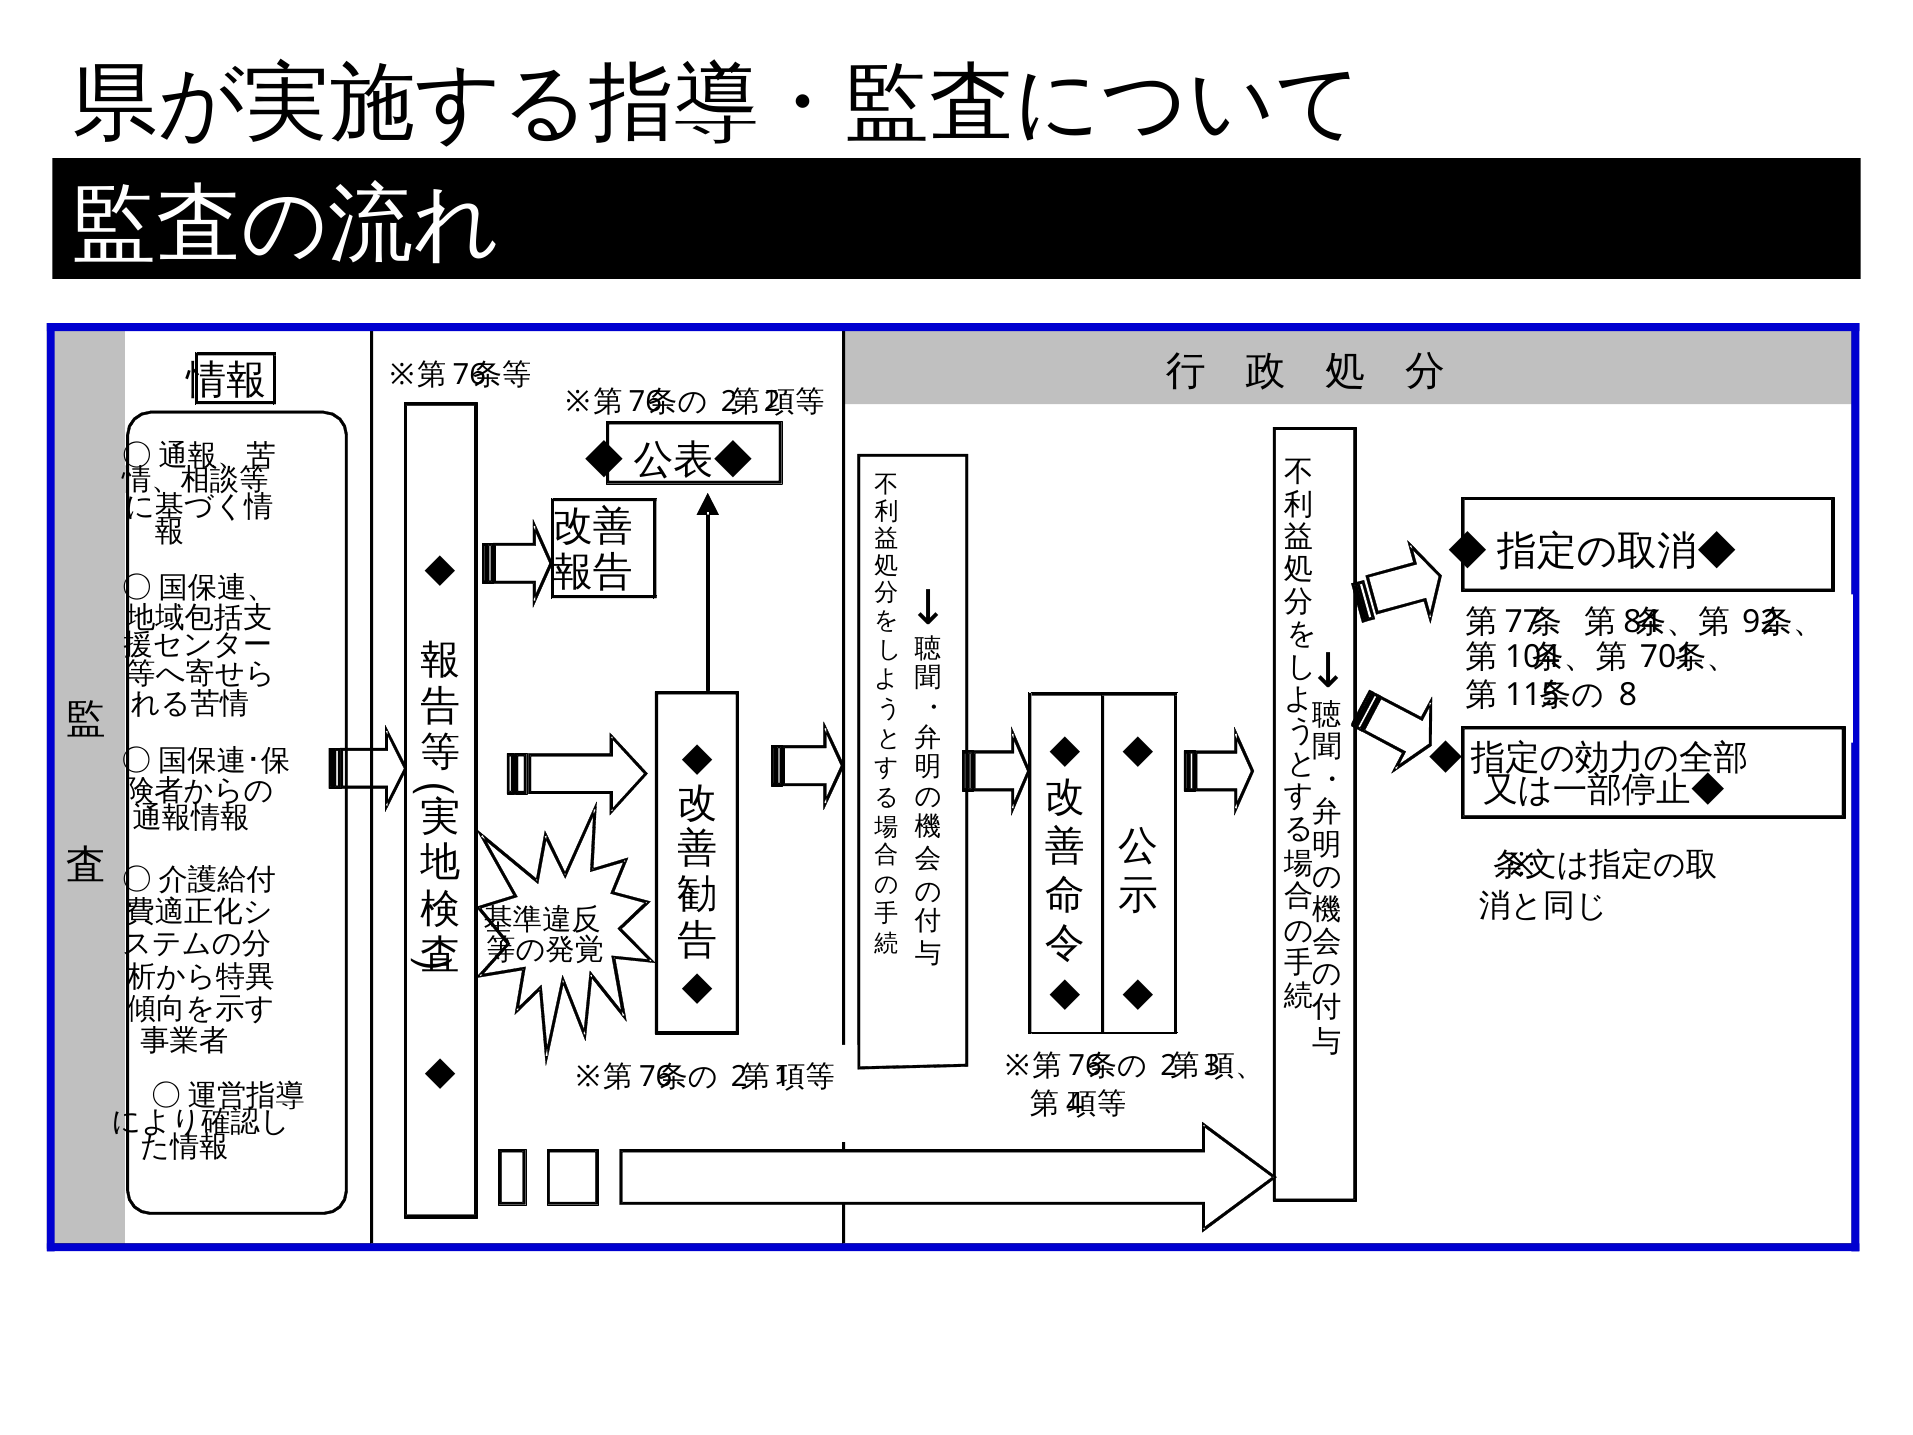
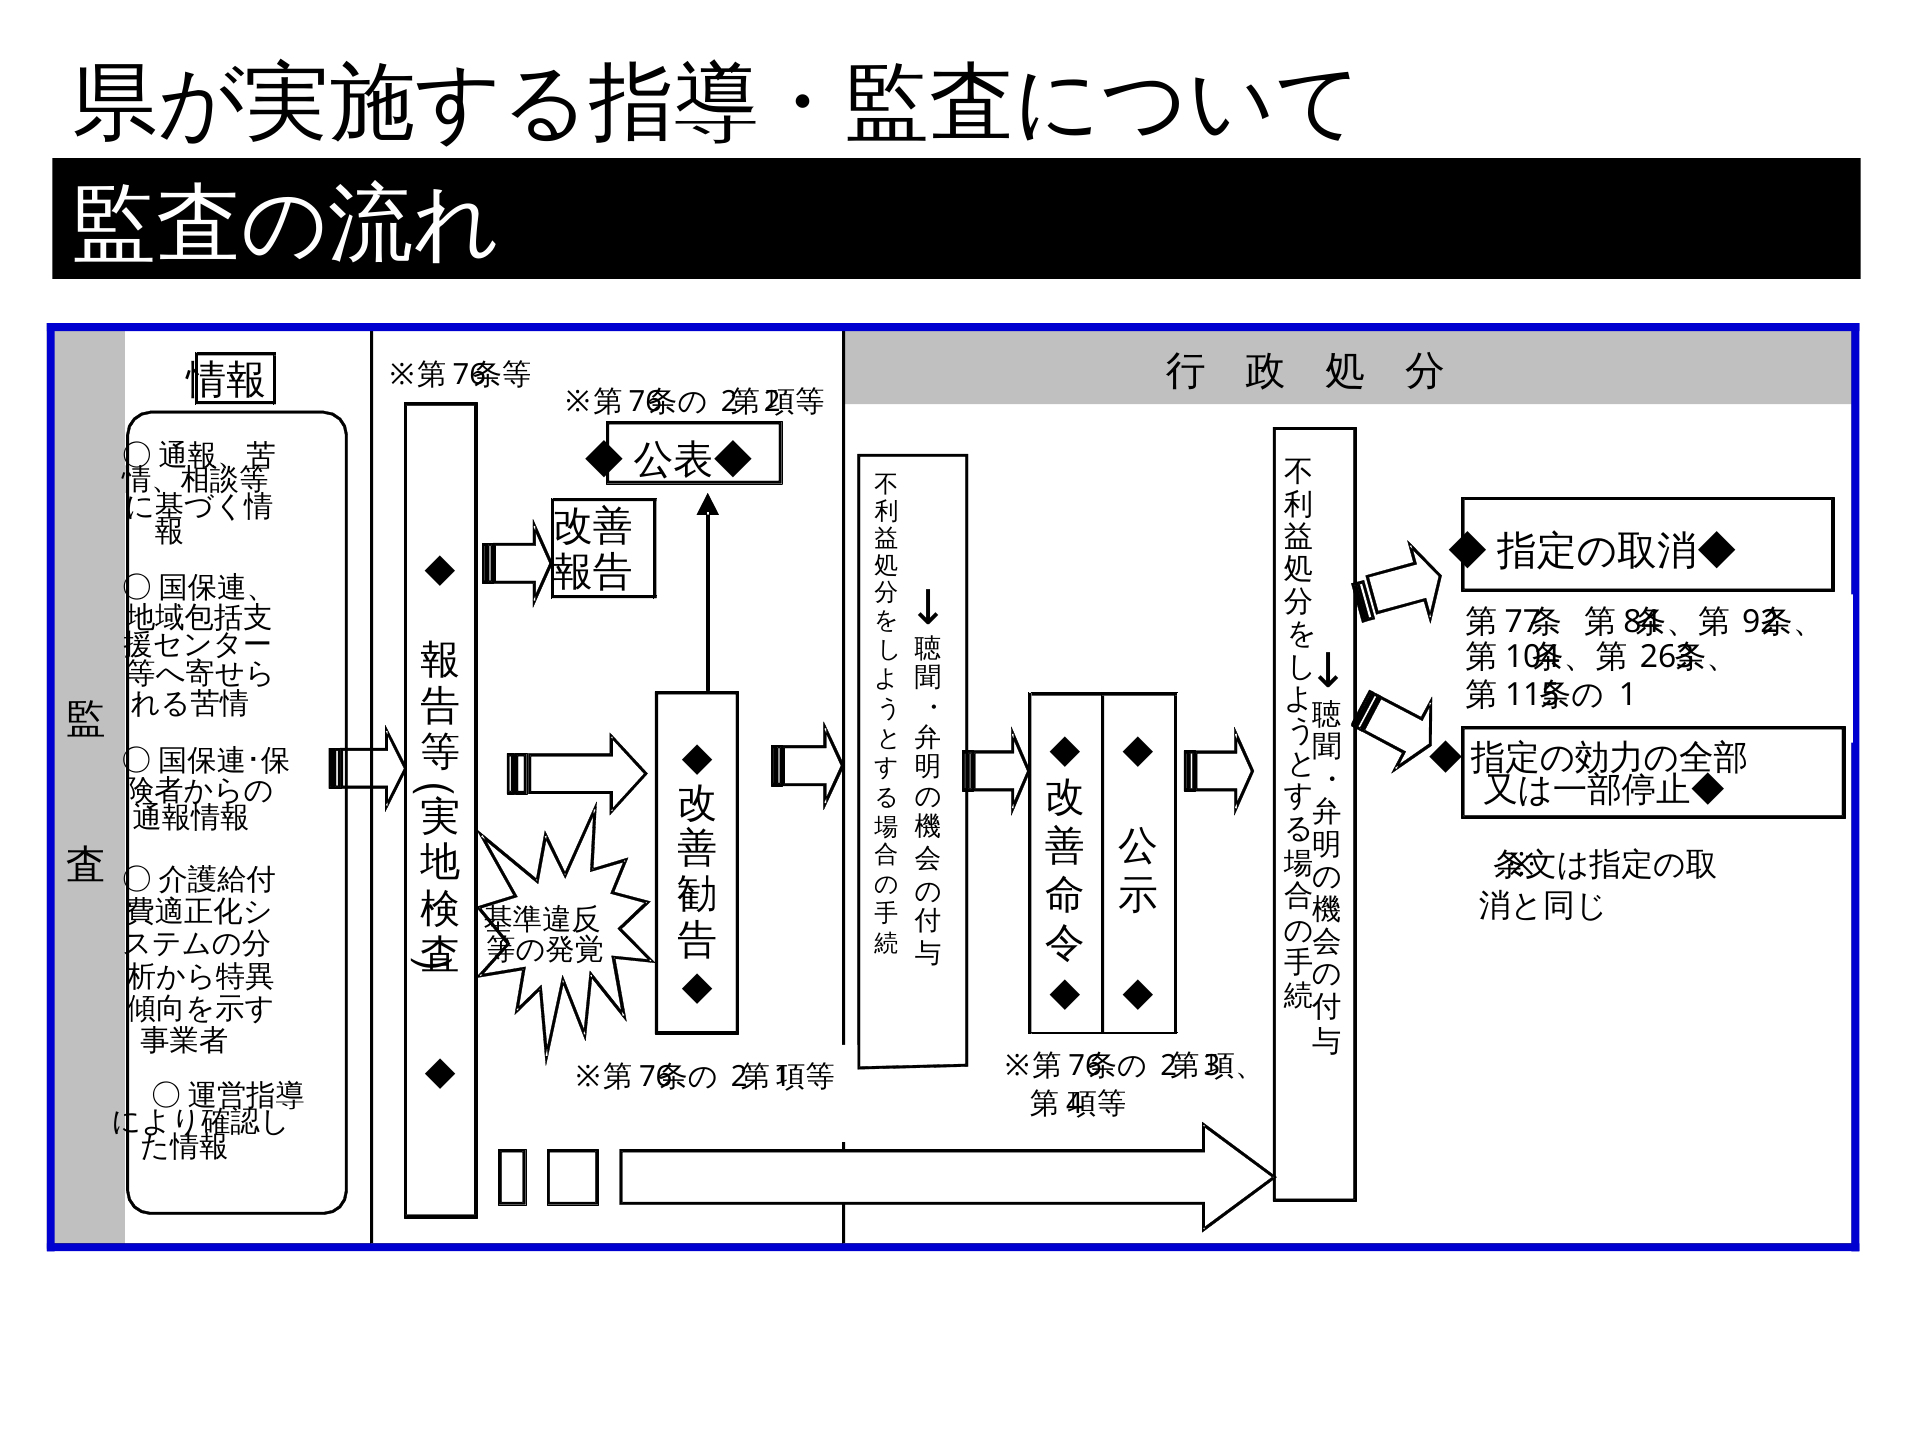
701: 701 -> 263
8: 8 -> 1
